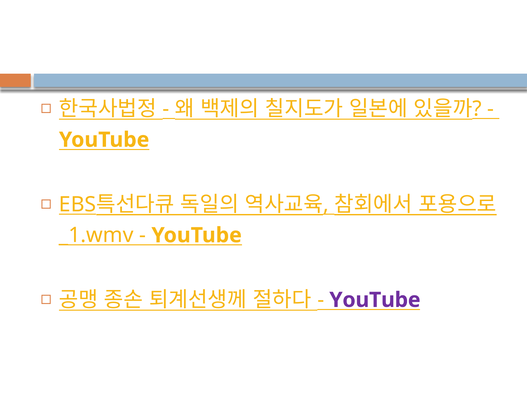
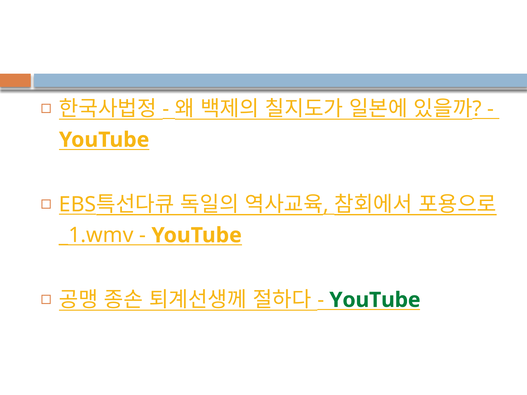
YouTube at (375, 300) colour: purple -> green
